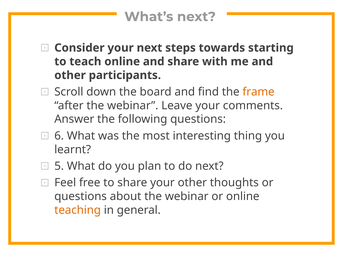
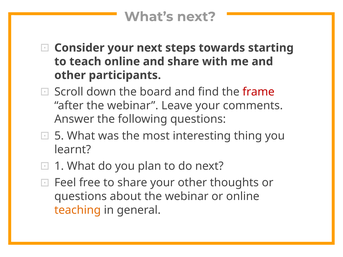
frame colour: orange -> red
6: 6 -> 5
5: 5 -> 1
